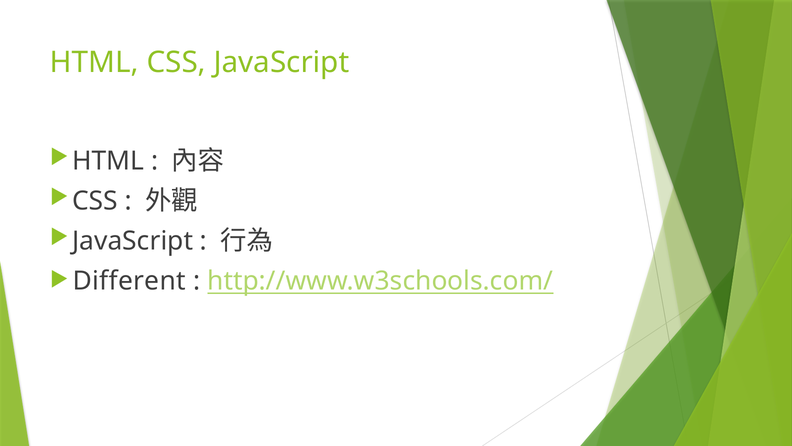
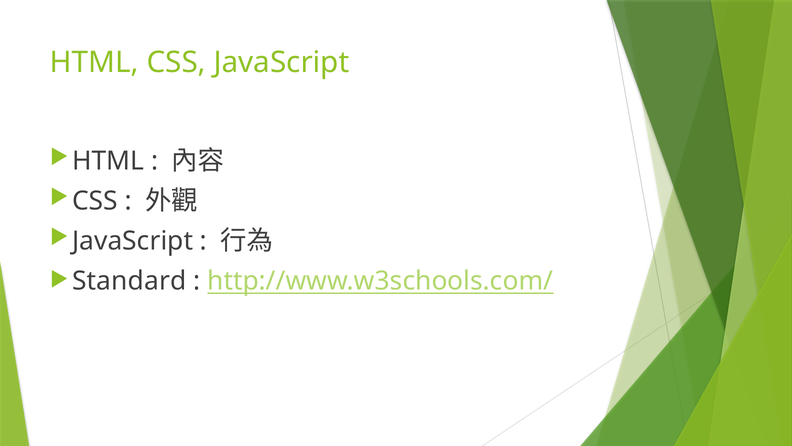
Different: Different -> Standard
